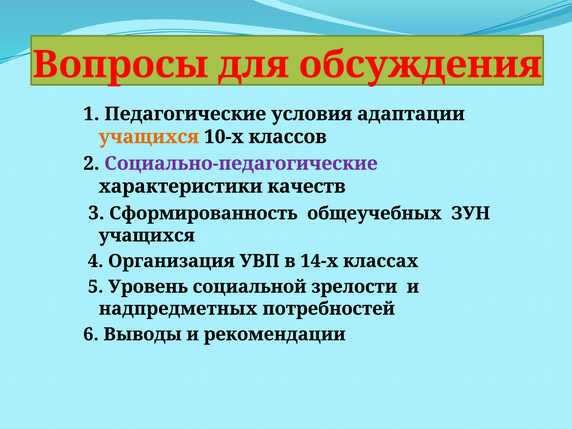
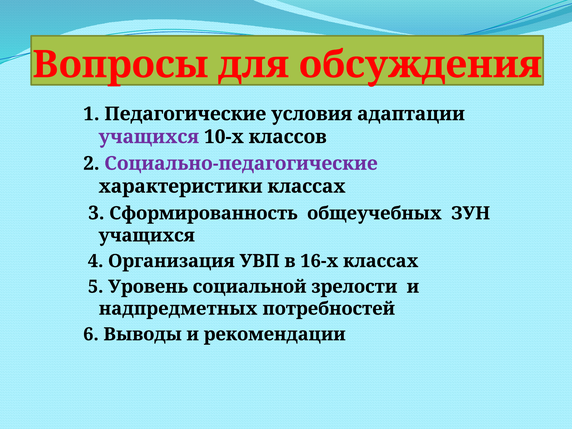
учащихся at (149, 137) colour: orange -> purple
характеристики качеств: качеств -> классах
14-х: 14-х -> 16-х
